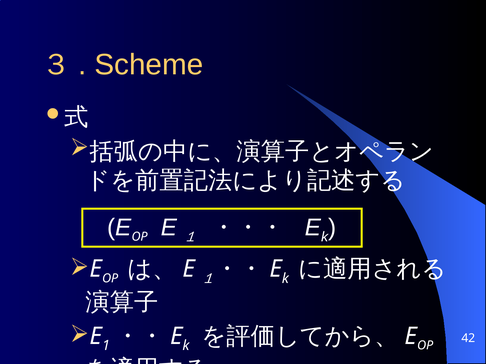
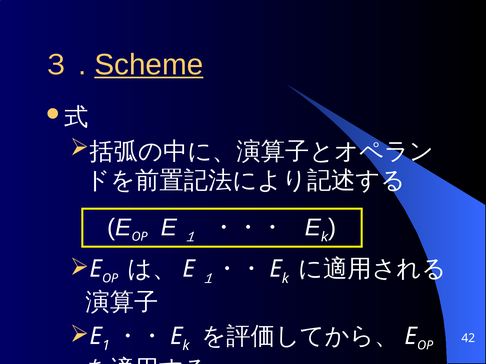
Scheme underline: none -> present
